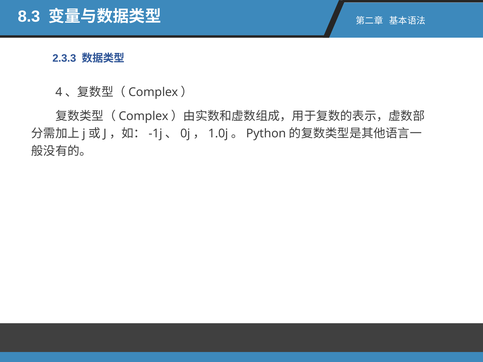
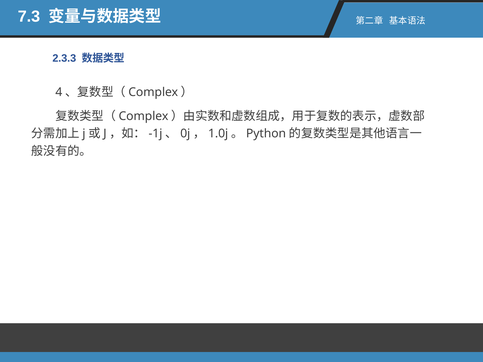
8.3: 8.3 -> 7.3
